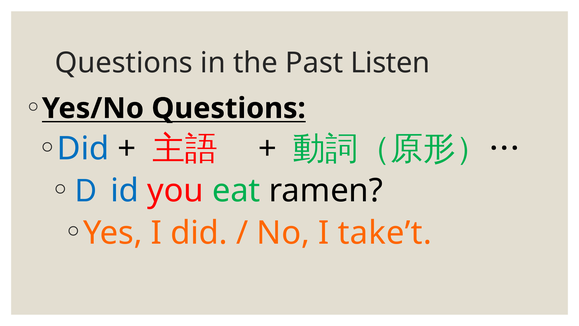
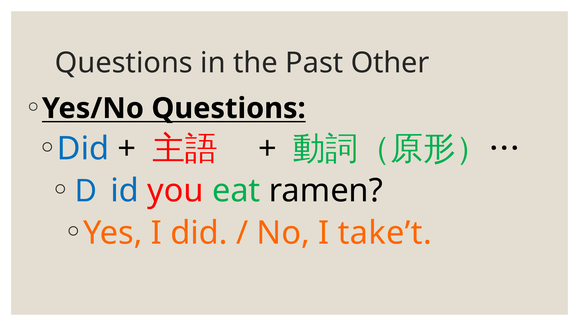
Listen: Listen -> Other
